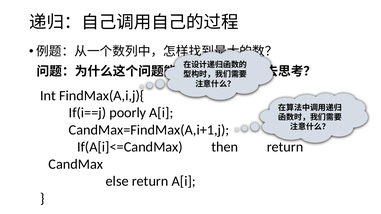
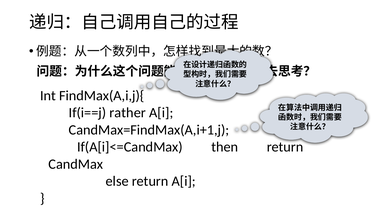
poorly: poorly -> rather
